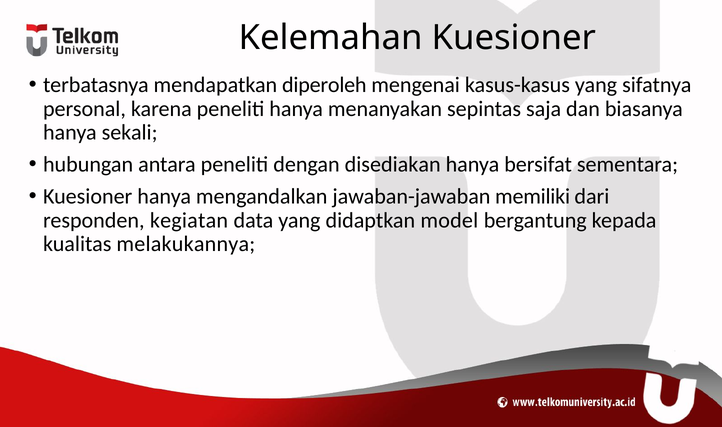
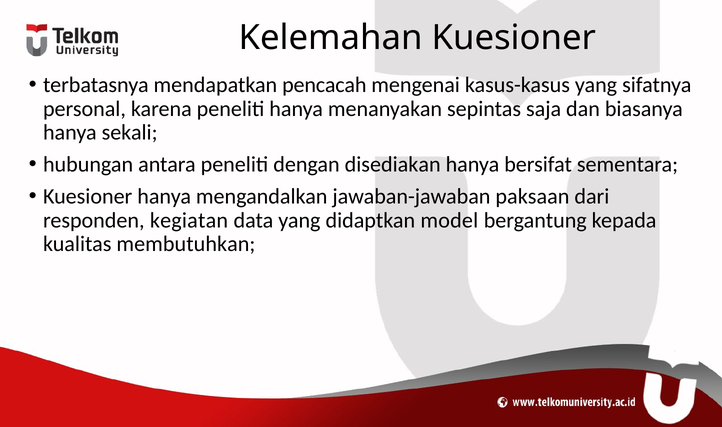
diperoleh: diperoleh -> pencacah
memiliki: memiliki -> paksaan
melakukannya: melakukannya -> membutuhkan
